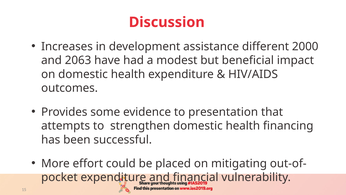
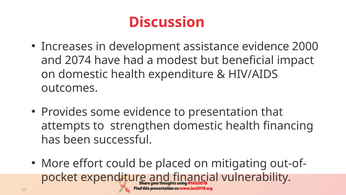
assistance different: different -> evidence
2063: 2063 -> 2074
